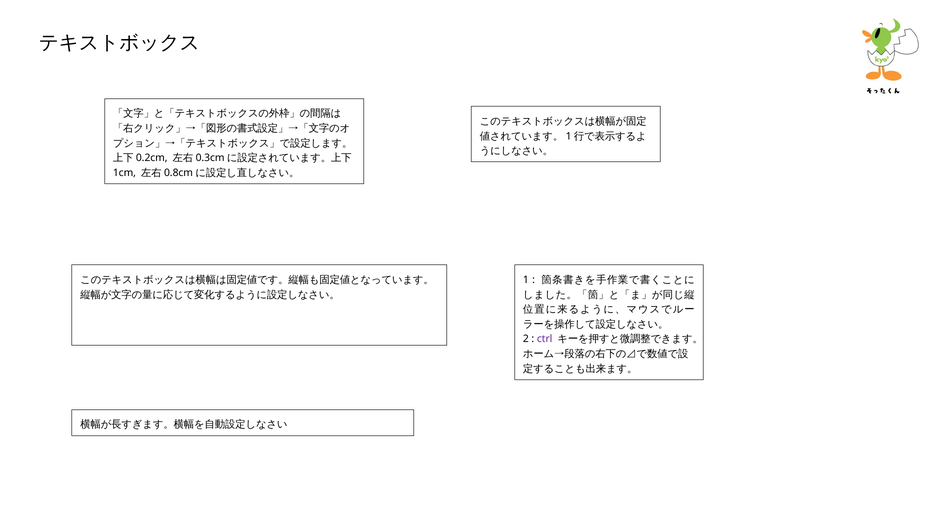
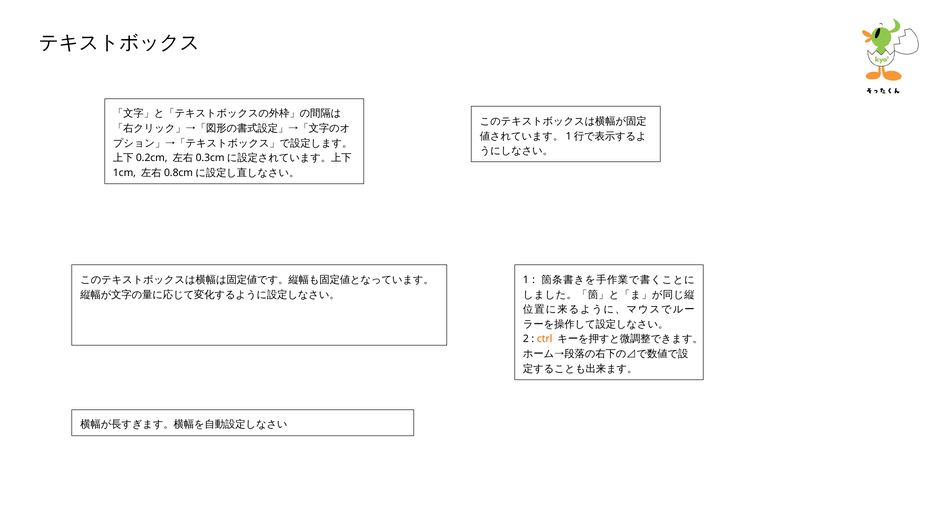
ctrl colour: purple -> orange
